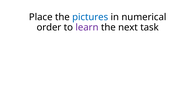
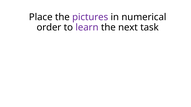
pictures colour: blue -> purple
